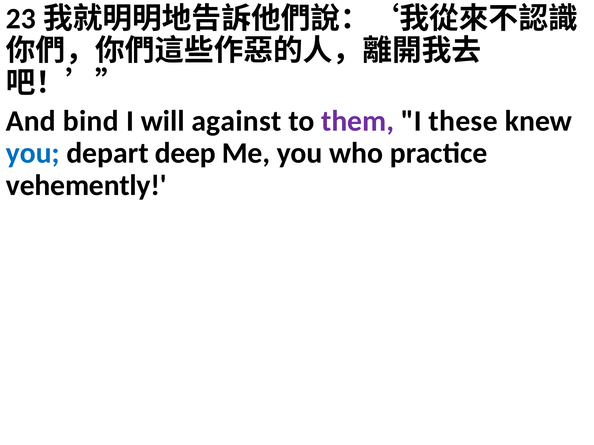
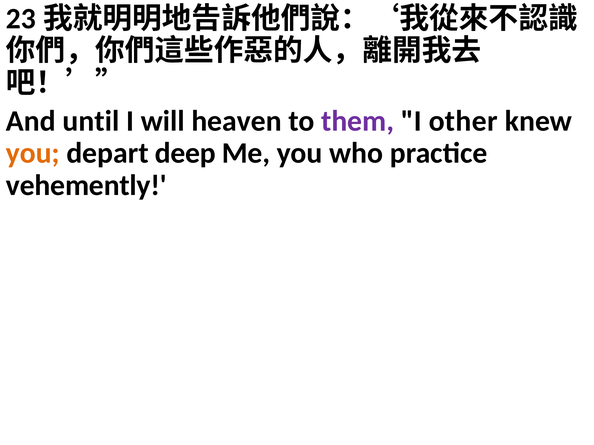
bind: bind -> until
against: against -> heaven
these: these -> other
you at (33, 153) colour: blue -> orange
